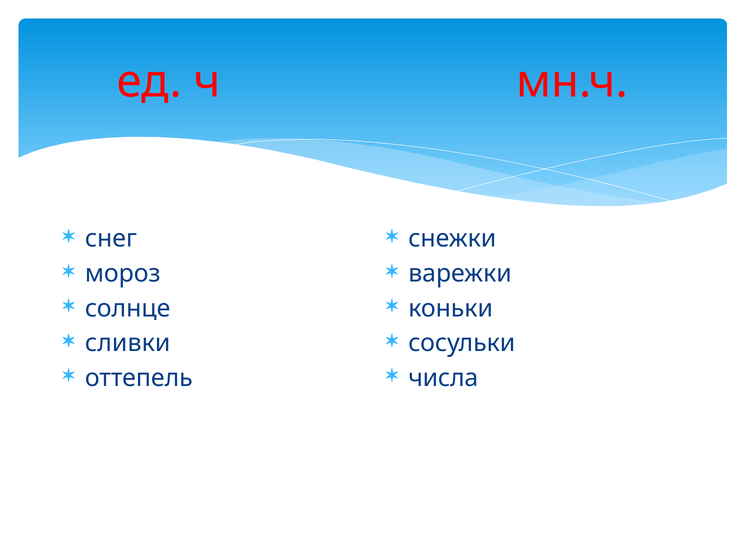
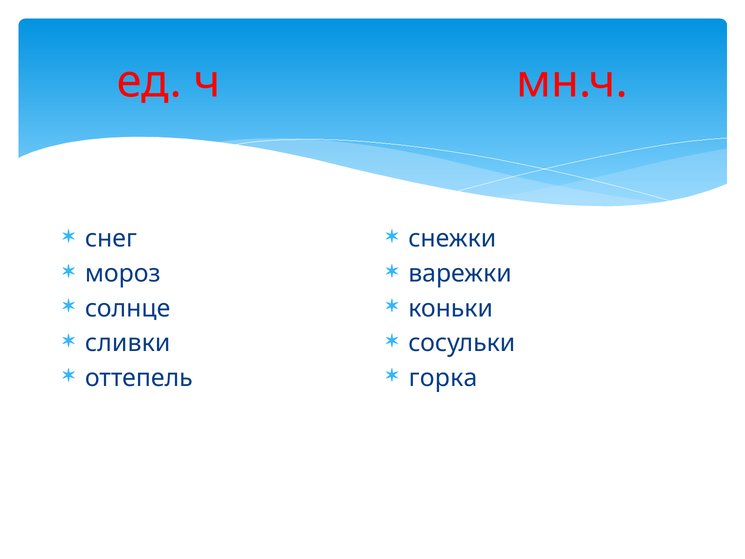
числа: числа -> горка
